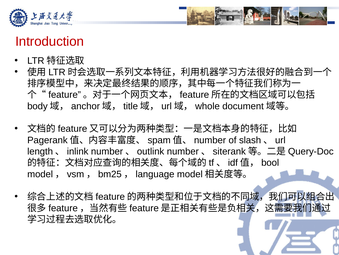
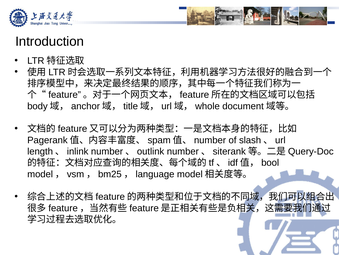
Introduction colour: red -> black
